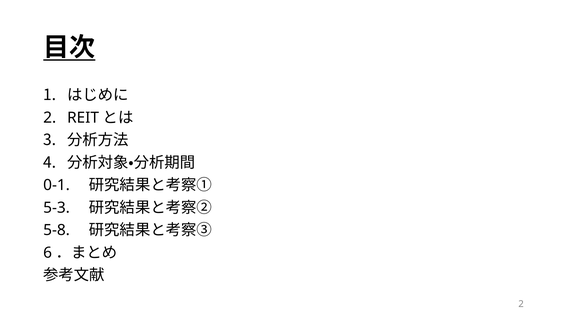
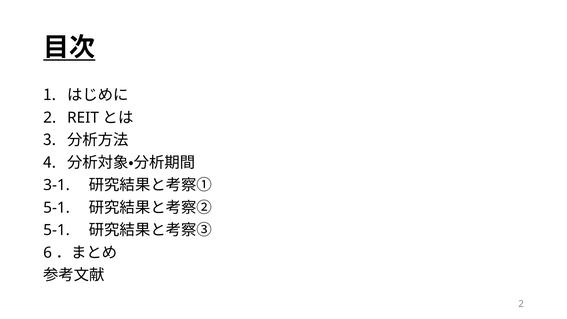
0-1: 0-1 -> 3-1
5-3 at (57, 208): 5-3 -> 5-1
5-8 at (57, 230): 5-8 -> 5-1
